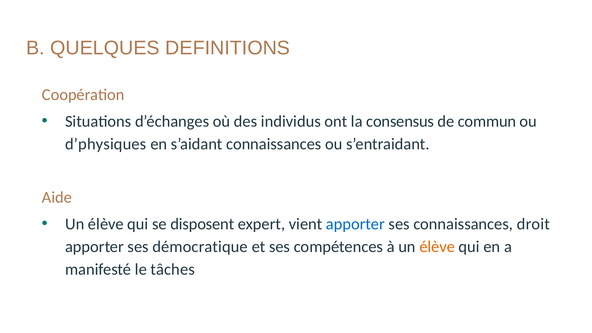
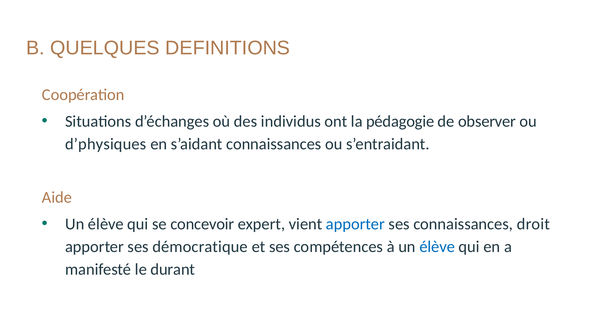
consensus: consensus -> pédagogie
commun: commun -> observer
disposent: disposent -> concevoir
élève at (437, 247) colour: orange -> blue
tâches: tâches -> durant
